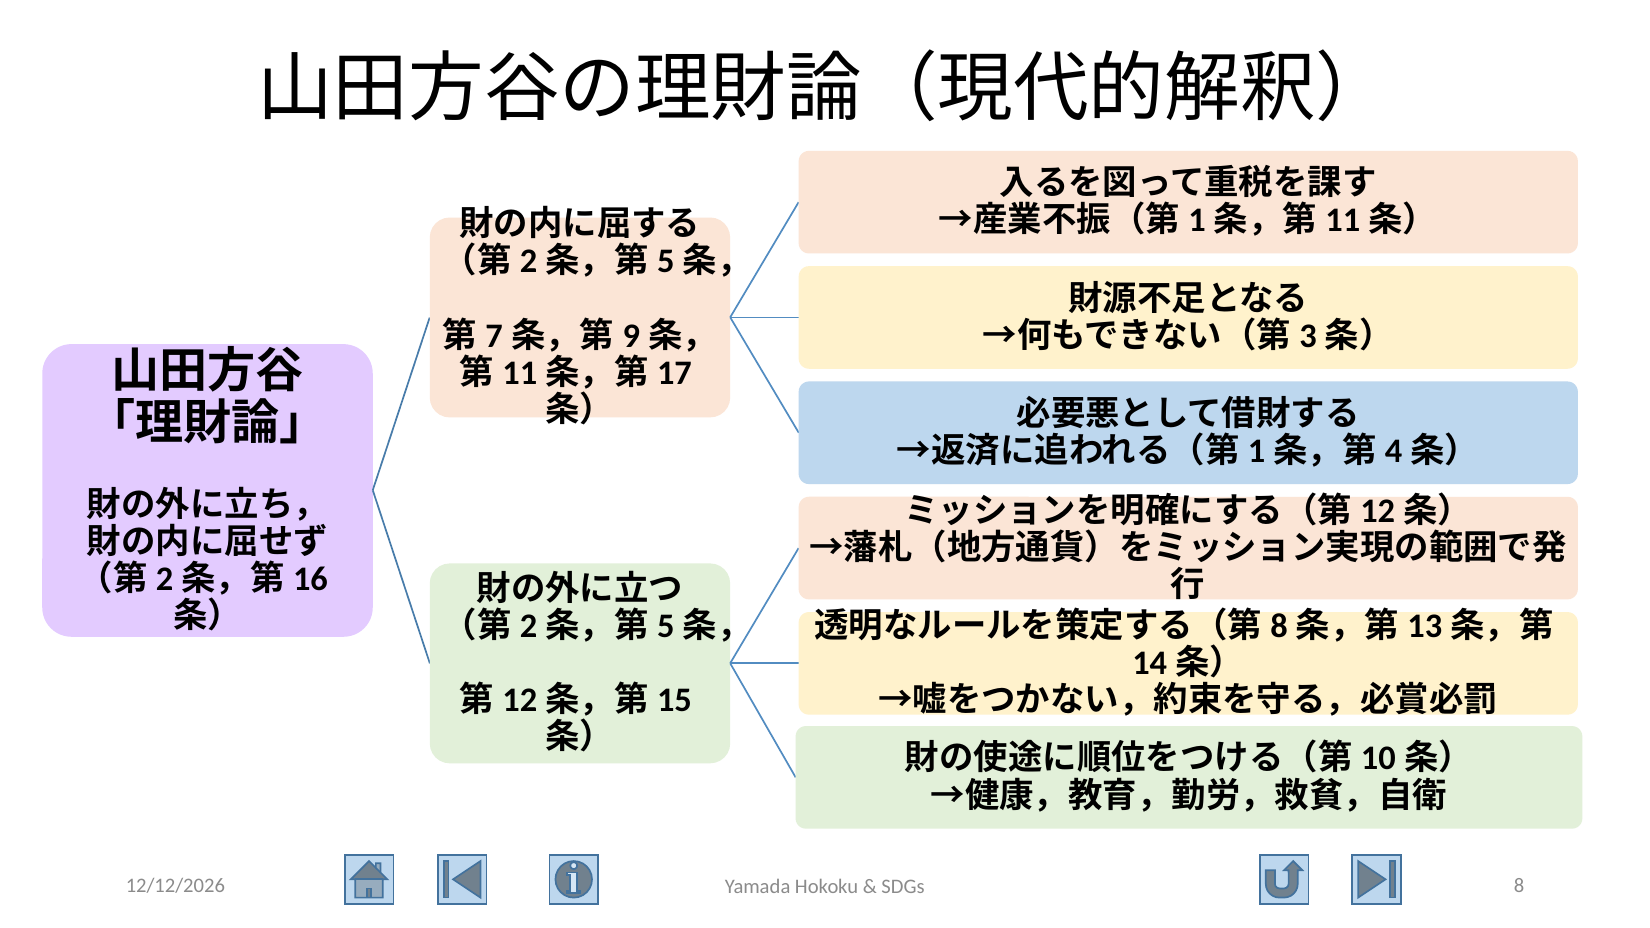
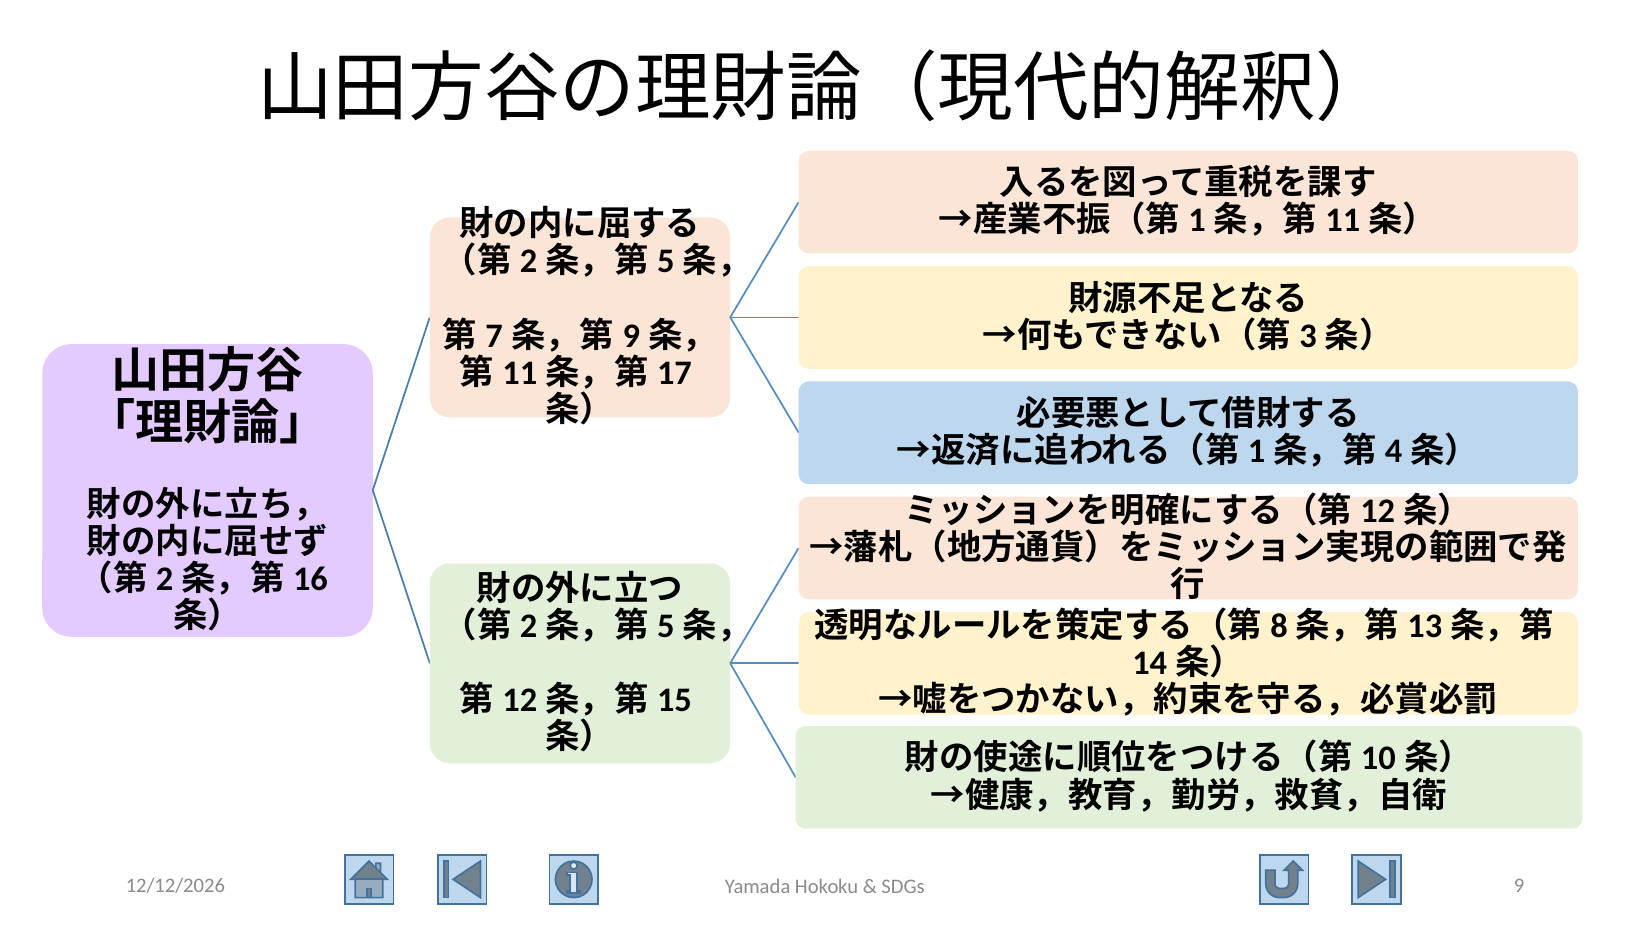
8: 8 -> 9
